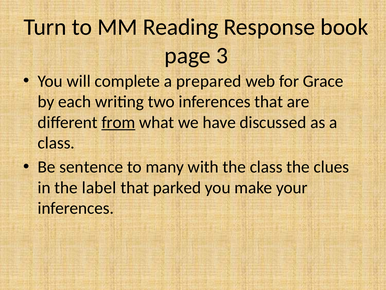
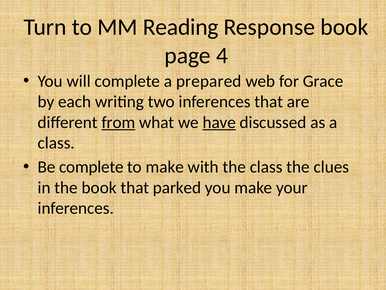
3: 3 -> 4
have underline: none -> present
Be sentence: sentence -> complete
to many: many -> make
the label: label -> book
